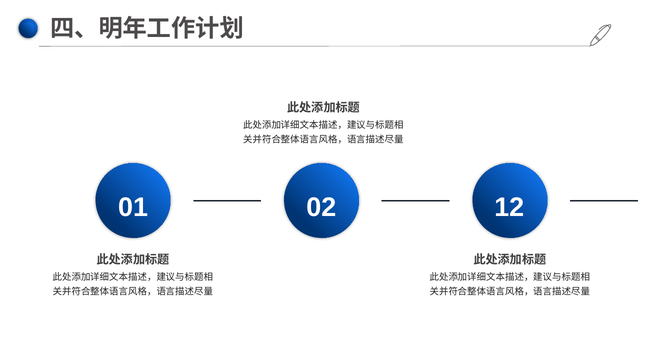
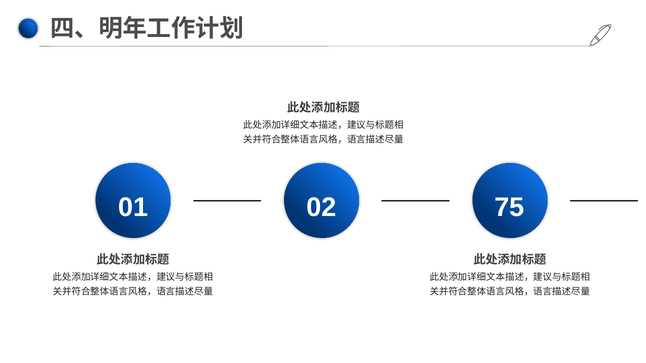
12: 12 -> 75
